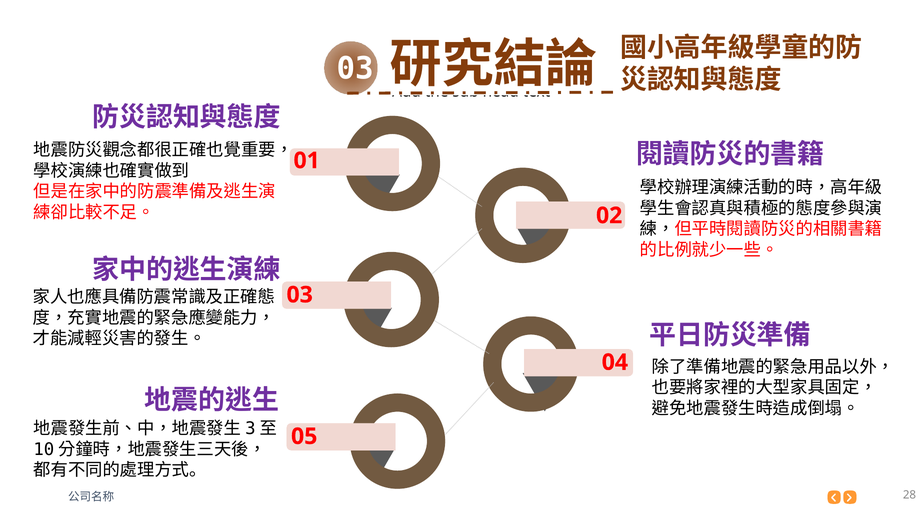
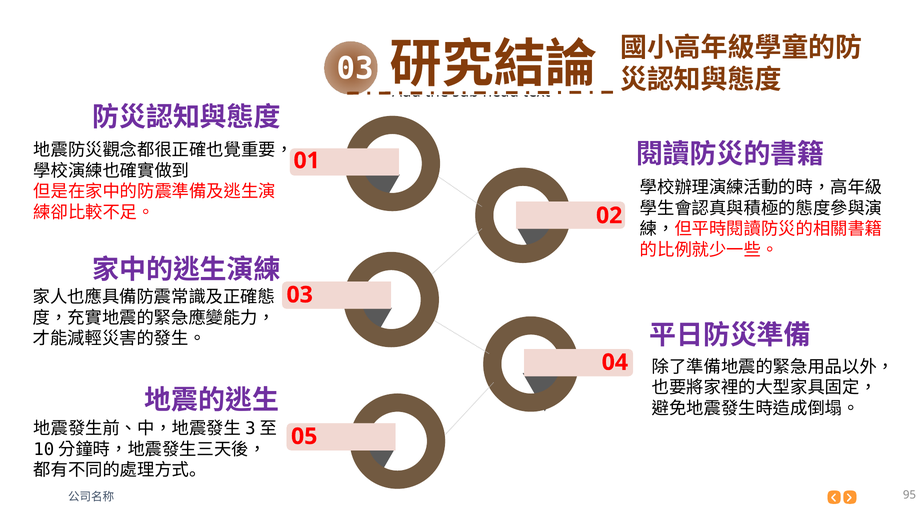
28: 28 -> 95
